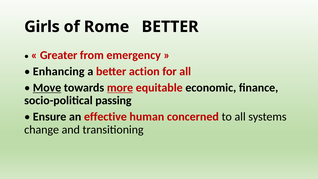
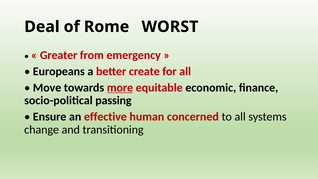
Girls: Girls -> Deal
Rome BETTER: BETTER -> WORST
Enhancing: Enhancing -> Europeans
action: action -> create
Move underline: present -> none
